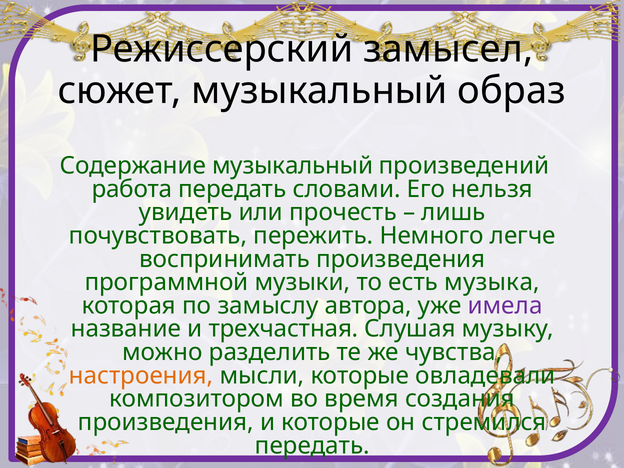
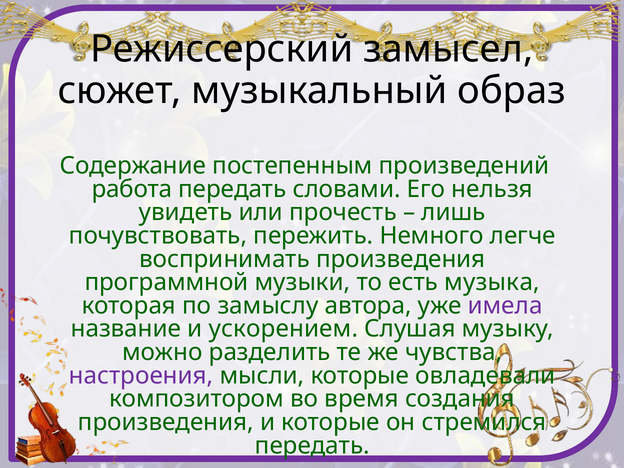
Содержание музыкальный: музыкальный -> постепенным
трехчастная: трехчастная -> ускорением
настроения colour: orange -> purple
